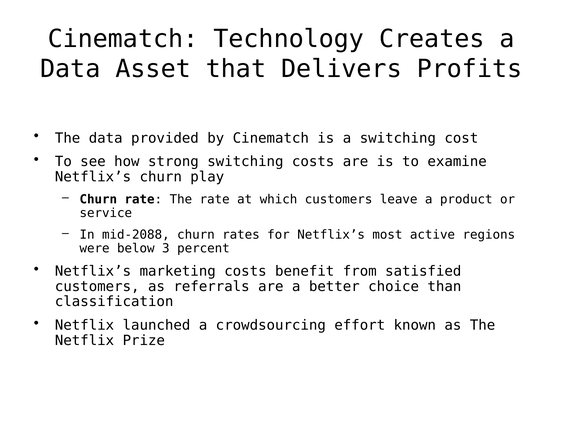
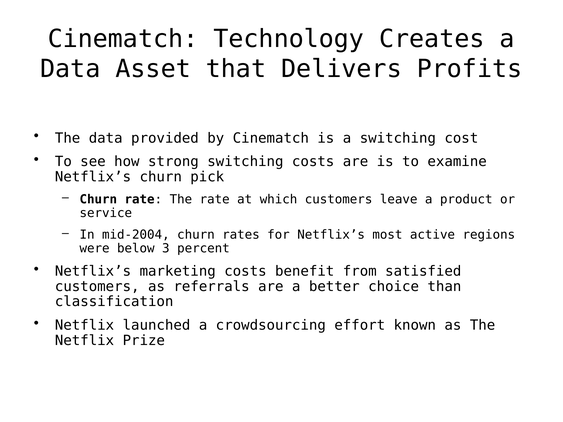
play: play -> pick
mid-2088: mid-2088 -> mid-2004
